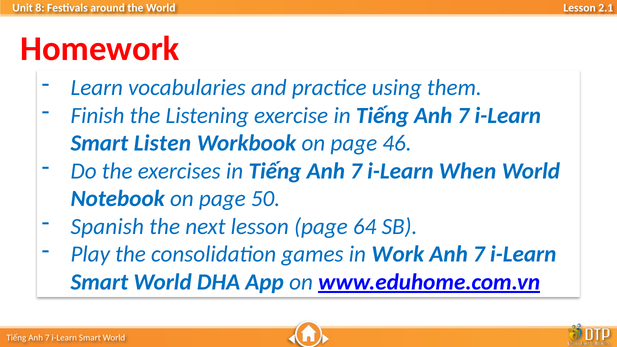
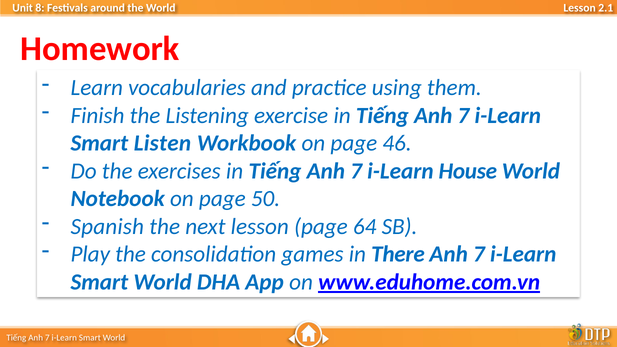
When: When -> House
Work: Work -> There
